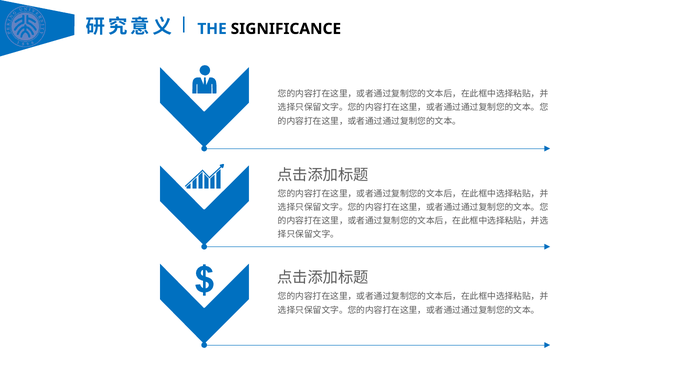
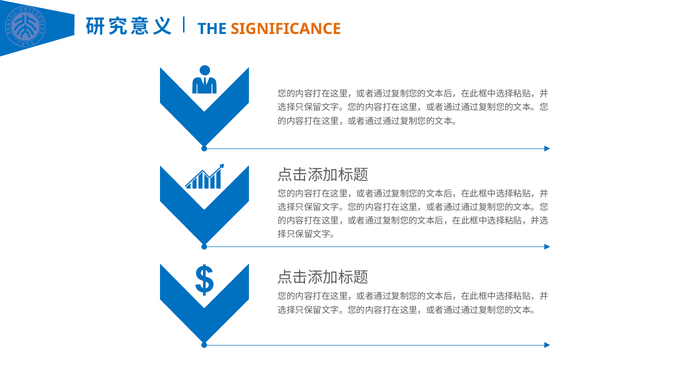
SIGNIFICANCE colour: black -> orange
